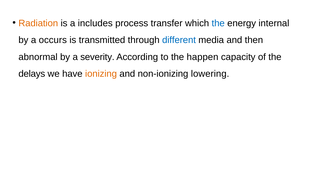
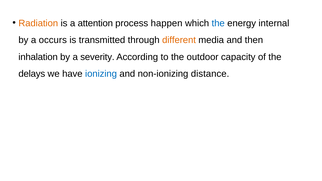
includes: includes -> attention
transfer: transfer -> happen
different colour: blue -> orange
abnormal: abnormal -> inhalation
happen: happen -> outdoor
ionizing colour: orange -> blue
lowering: lowering -> distance
